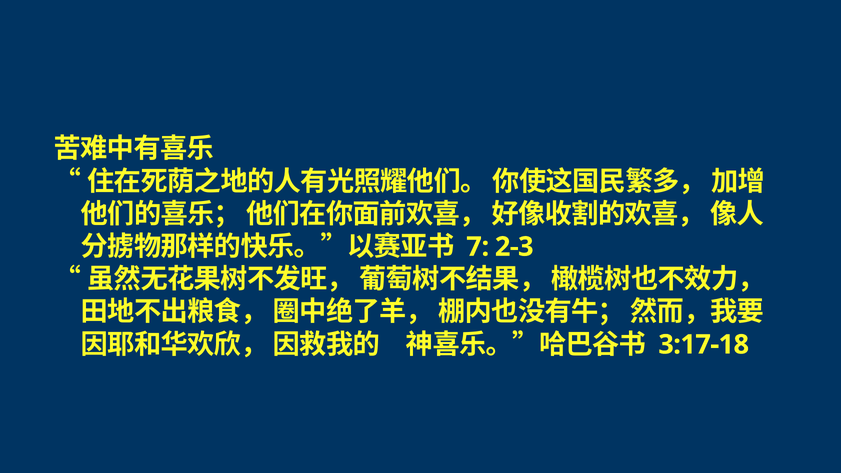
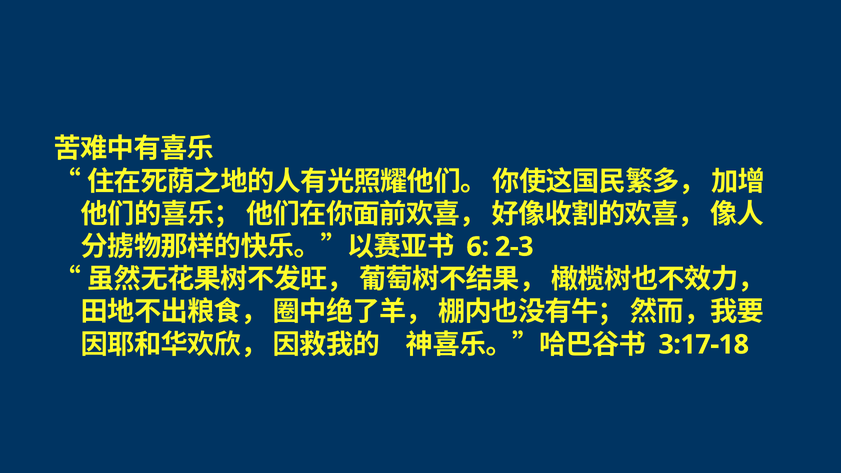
7: 7 -> 6
